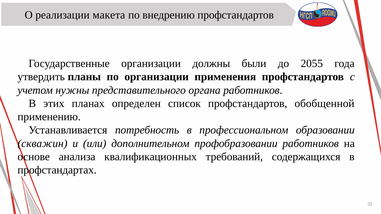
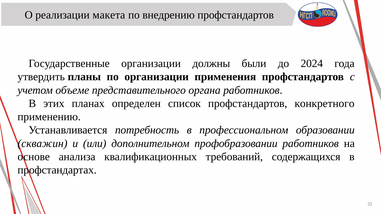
2055: 2055 -> 2024
нужны: нужны -> объеме
обобщенной: обобщенной -> конкретного
